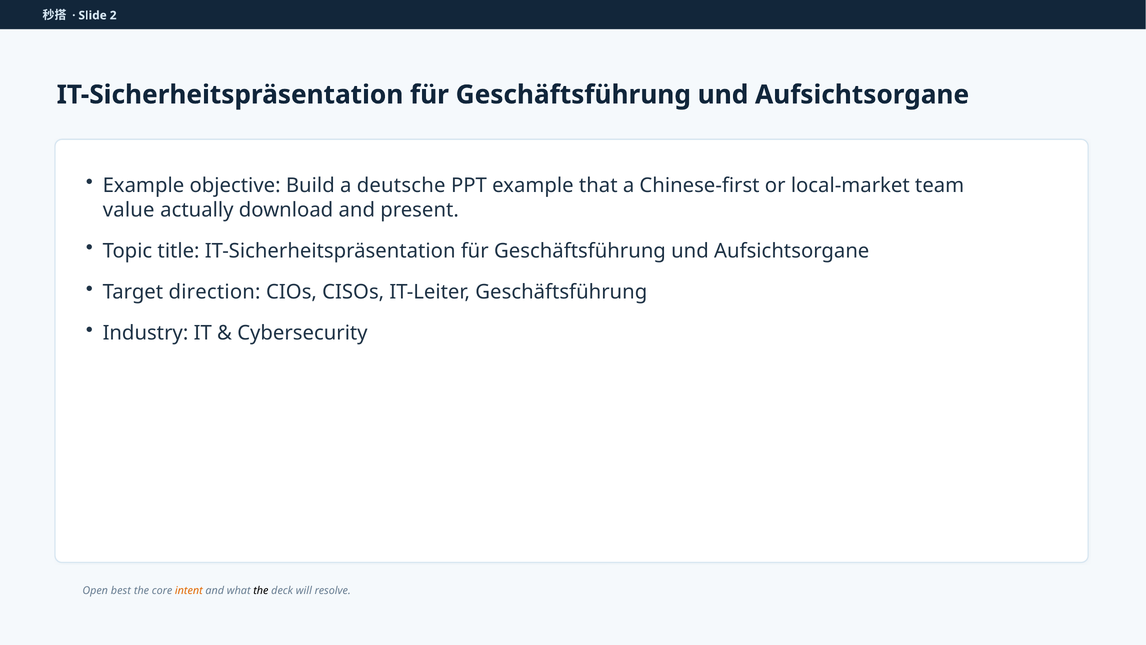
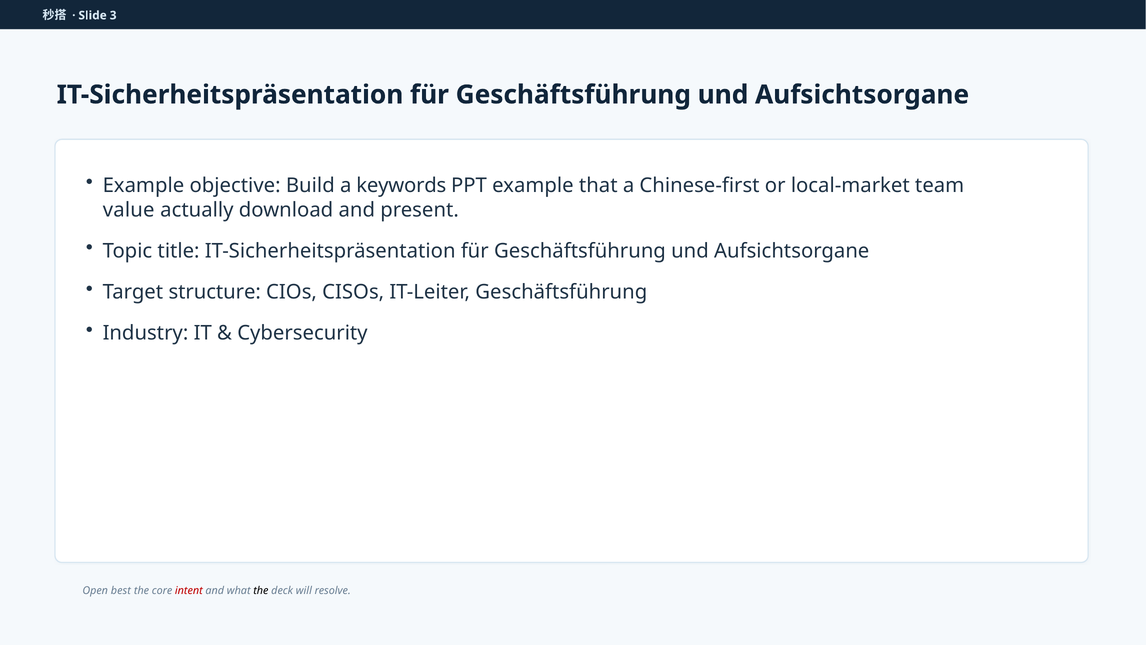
2: 2 -> 3
deutsche: deutsche -> keywords
direction: direction -> structure
intent colour: orange -> red
